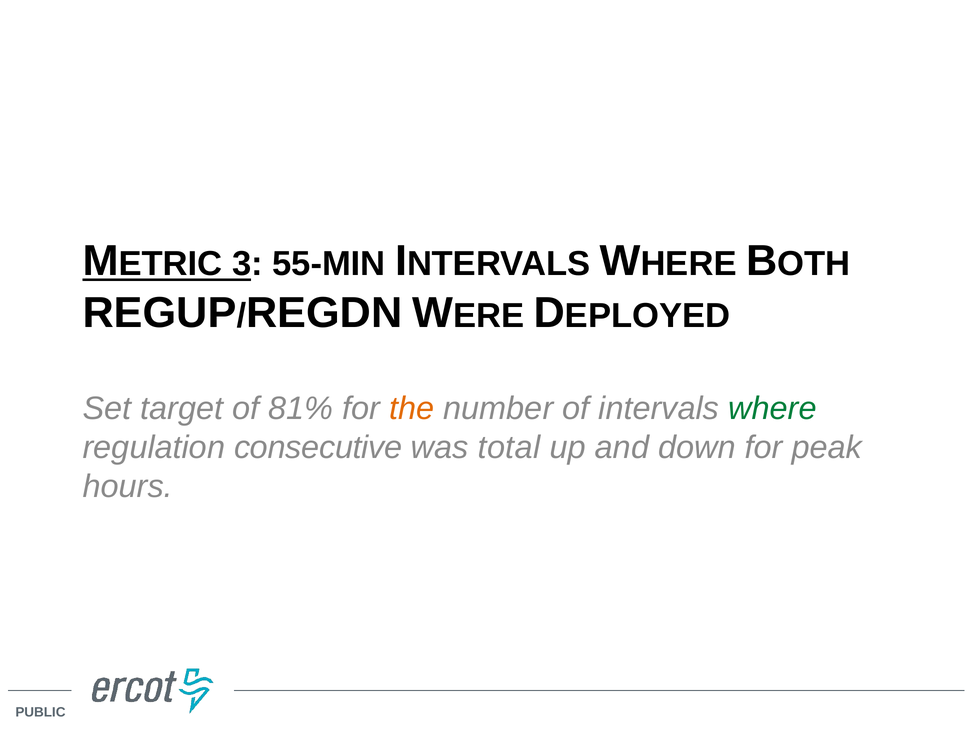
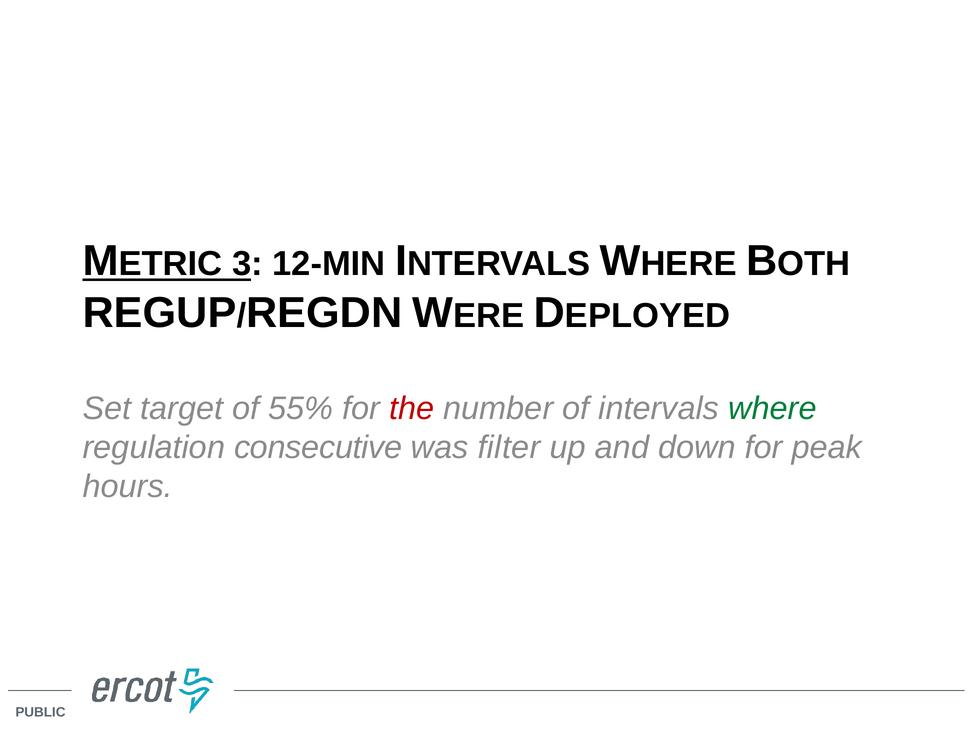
55-MIN: 55-MIN -> 12-MIN
81%: 81% -> 55%
the colour: orange -> red
total: total -> filter
